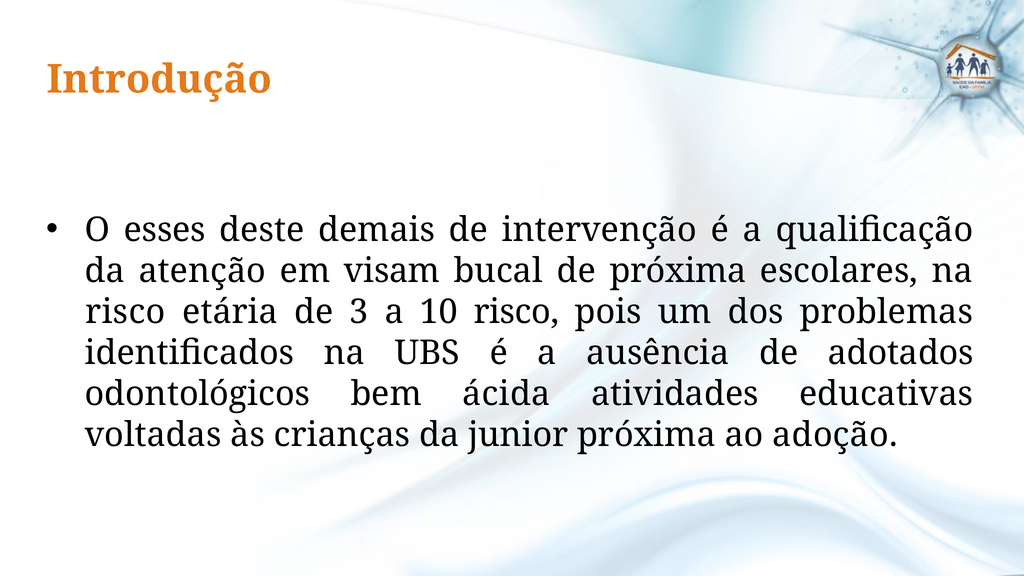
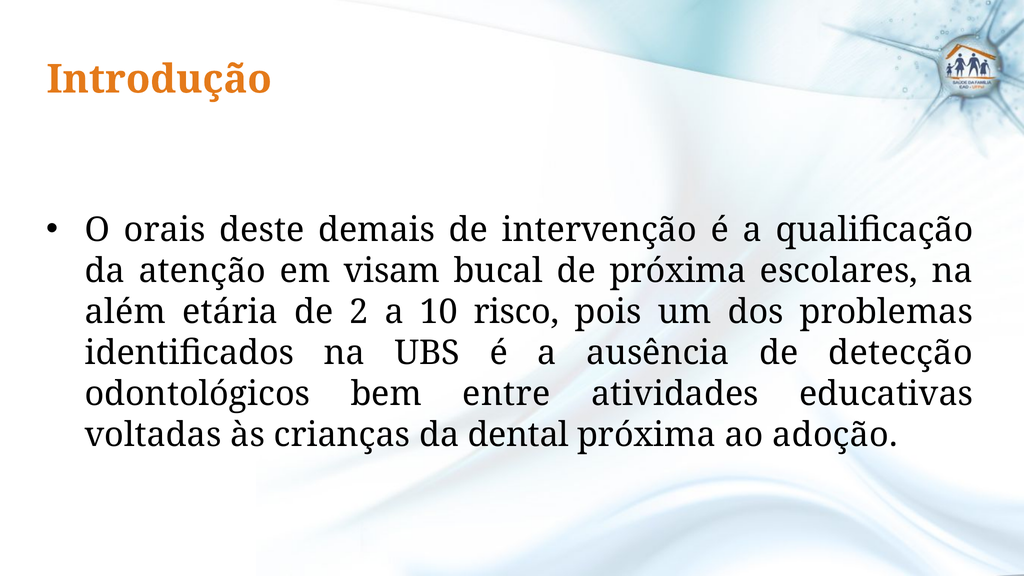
esses: esses -> orais
risco at (125, 312): risco -> além
3: 3 -> 2
adotados: adotados -> detecção
ácida: ácida -> entre
junior: junior -> dental
